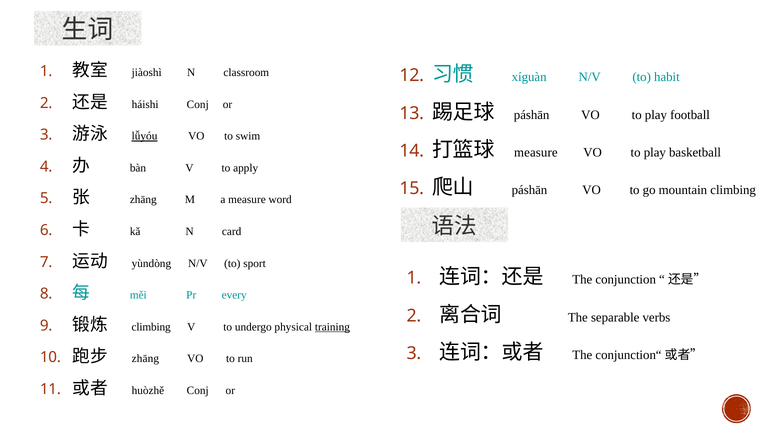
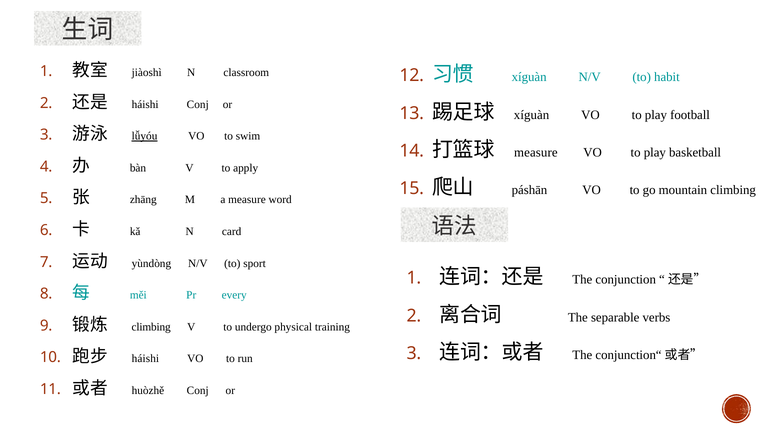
páshān at (532, 115): páshān -> xíguàn
training underline: present -> none
zhāng at (145, 359): zhāng -> háishi
